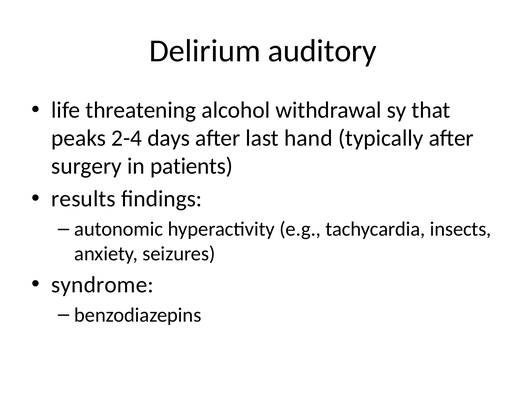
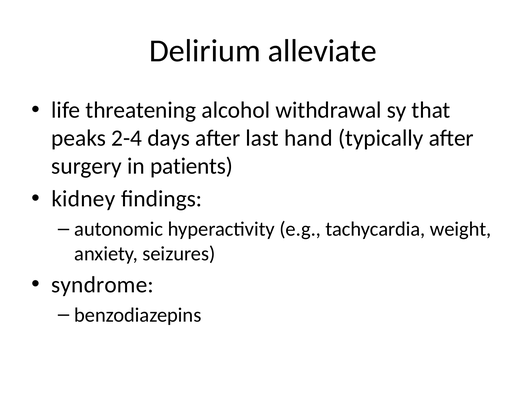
auditory: auditory -> alleviate
results: results -> kidney
insects: insects -> weight
